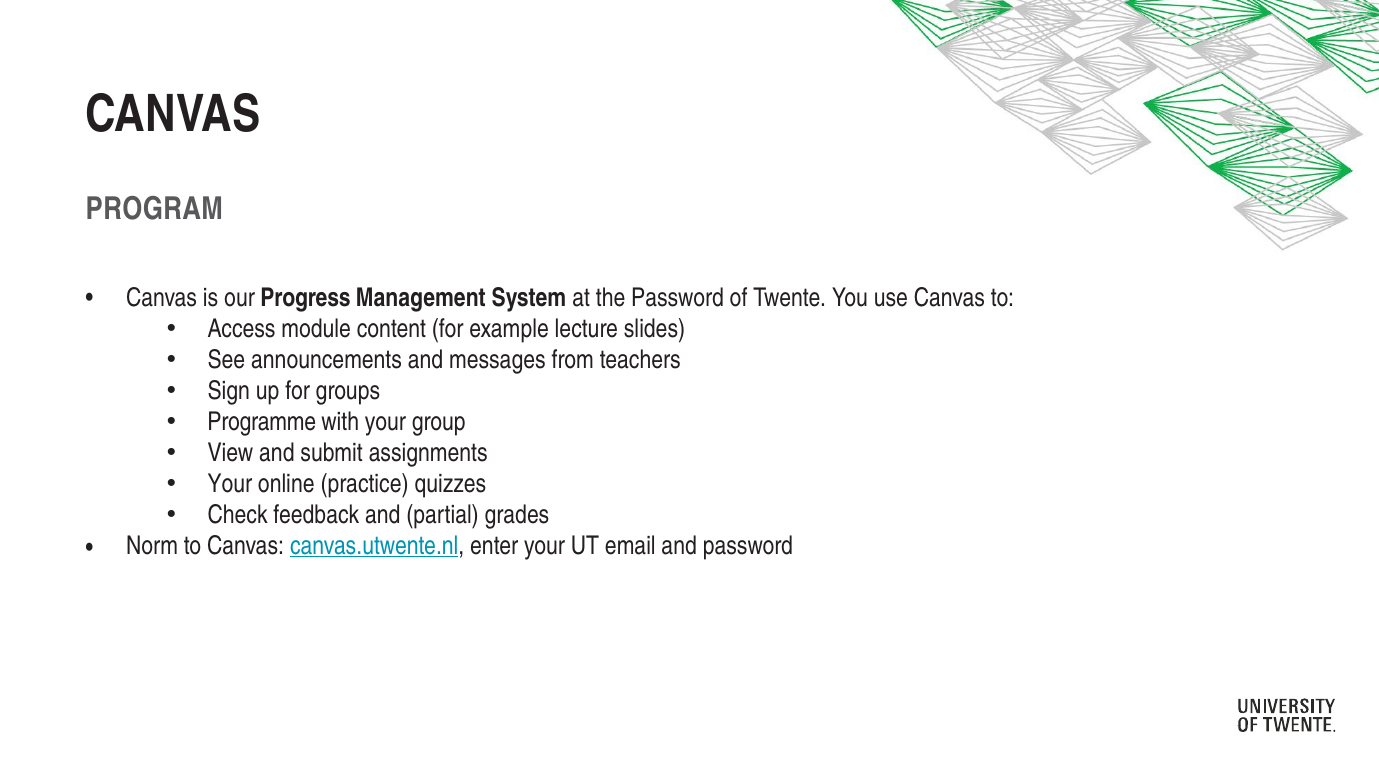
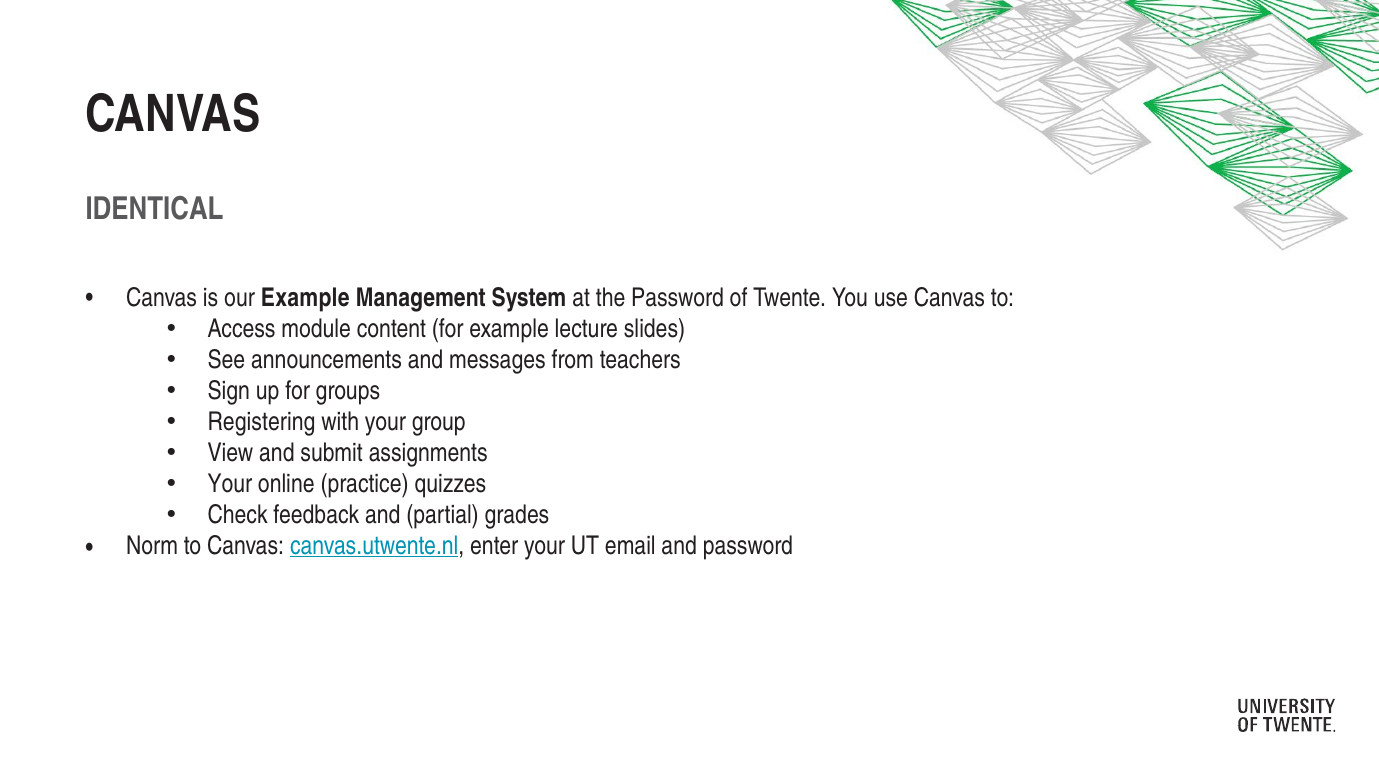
PROGRAM: PROGRAM -> IDENTICAL
our Progress: Progress -> Example
Programme: Programme -> Registering
